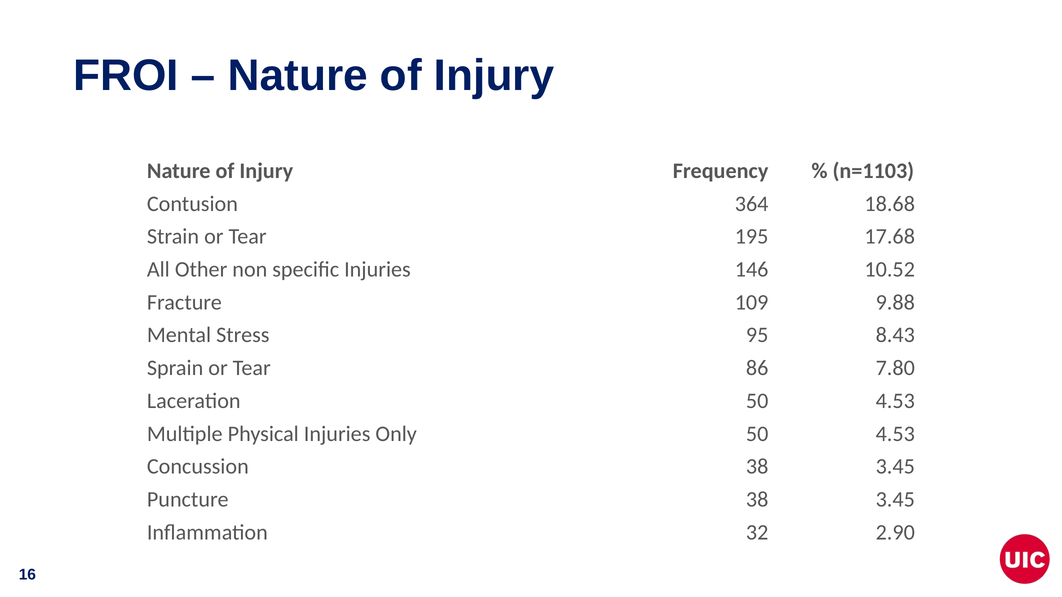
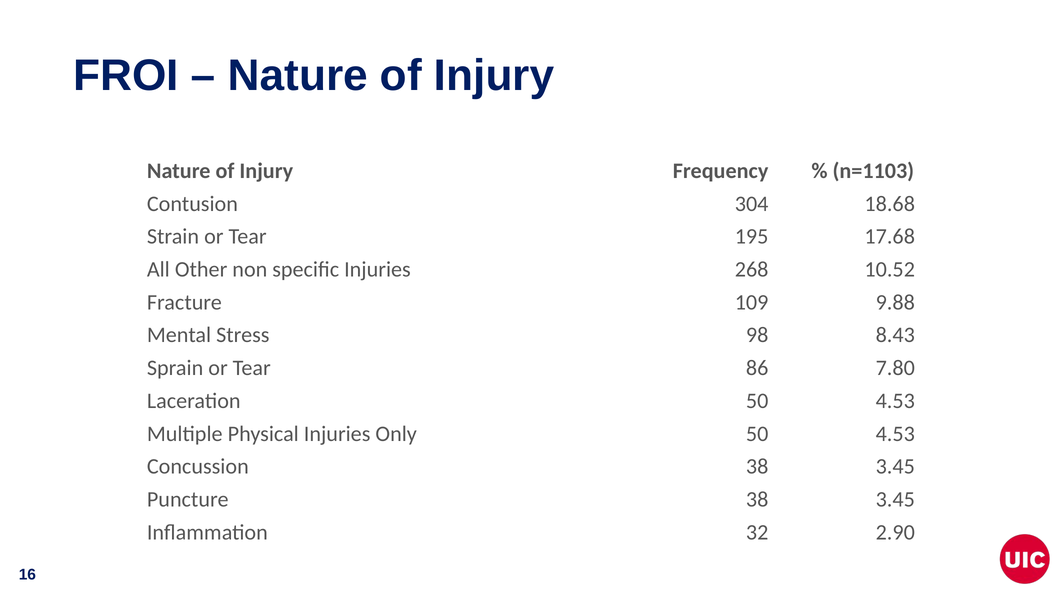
364: 364 -> 304
146: 146 -> 268
95: 95 -> 98
